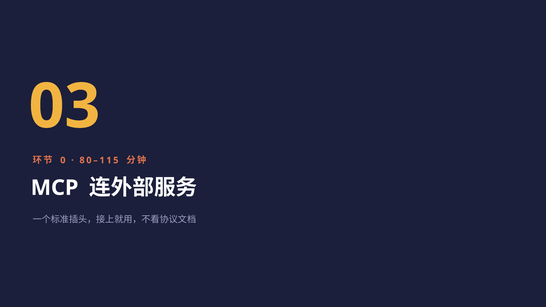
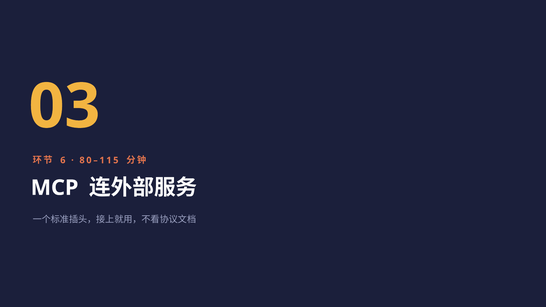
0: 0 -> 6
